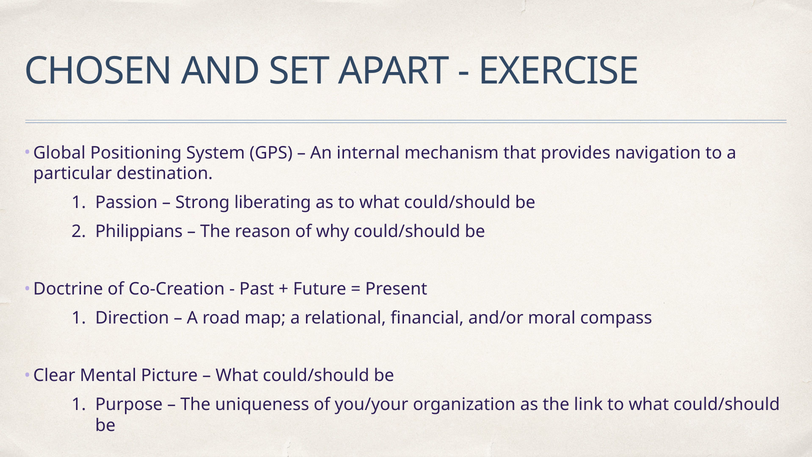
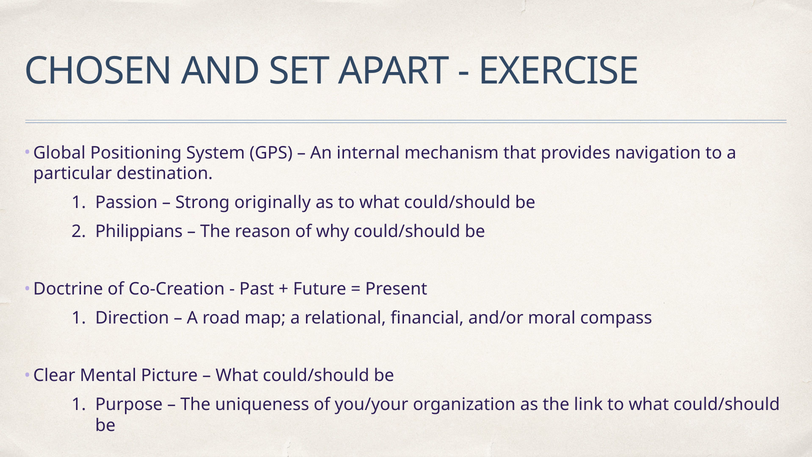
liberating: liberating -> originally
